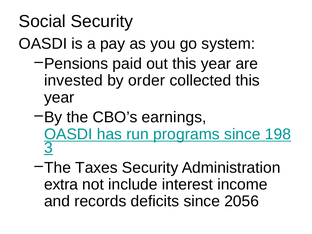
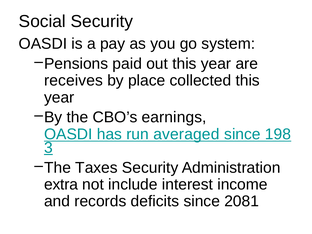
invested: invested -> receives
order: order -> place
programs: programs -> averaged
2056: 2056 -> 2081
